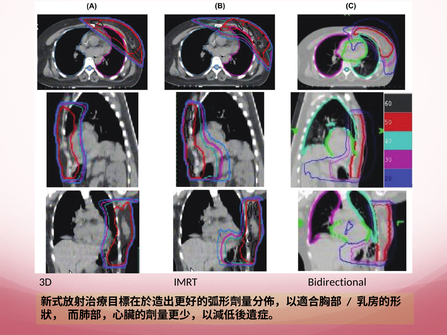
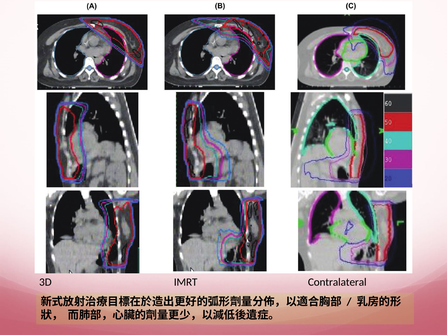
Bidirectional: Bidirectional -> Contralateral
